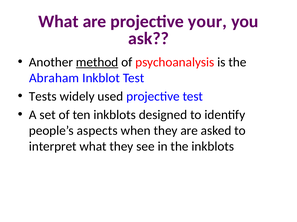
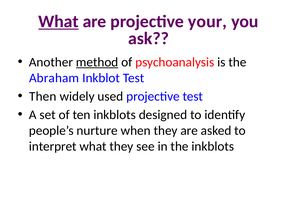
What at (58, 22) underline: none -> present
Tests: Tests -> Then
aspects: aspects -> nurture
